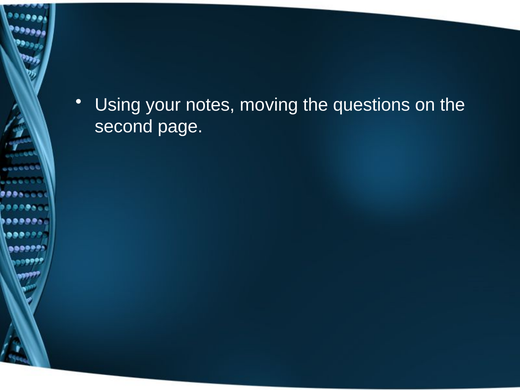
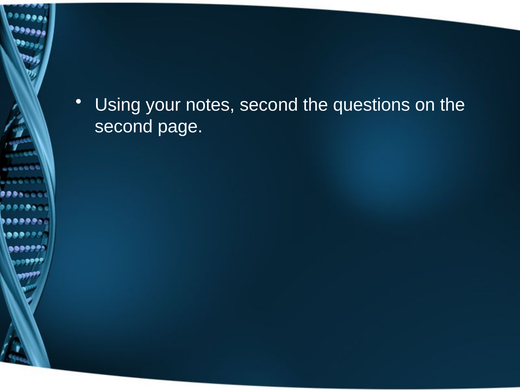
notes moving: moving -> second
